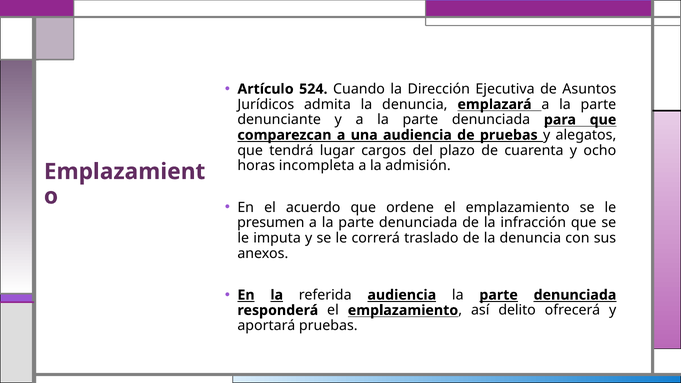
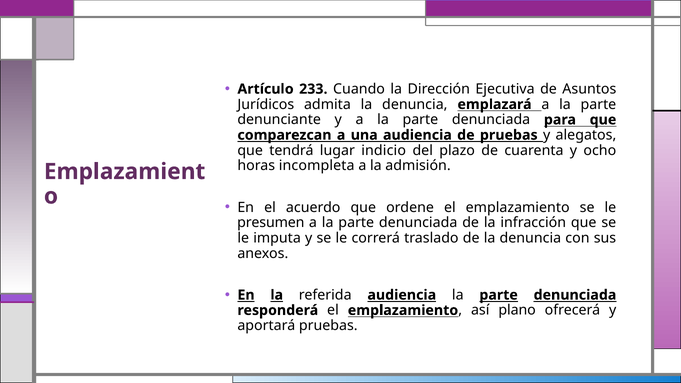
524: 524 -> 233
cargos: cargos -> indicio
delito: delito -> plano
